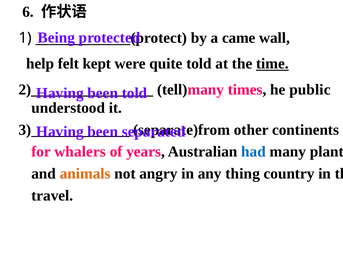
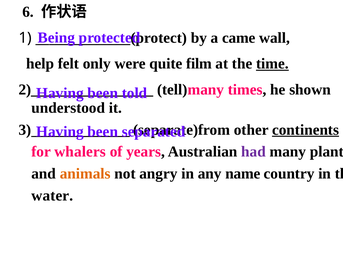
kept: kept -> only
quite told: told -> film
public: public -> shown
continents underline: none -> present
had colour: blue -> purple
thing: thing -> name
travel: travel -> water
